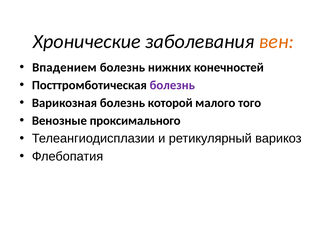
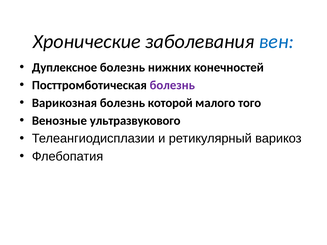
вен colour: orange -> blue
Впадением: Впадением -> Дуплексное
проксимального: проксимального -> ультразвукового
